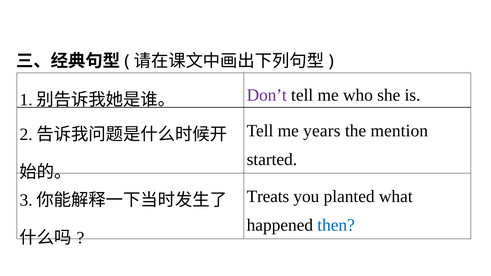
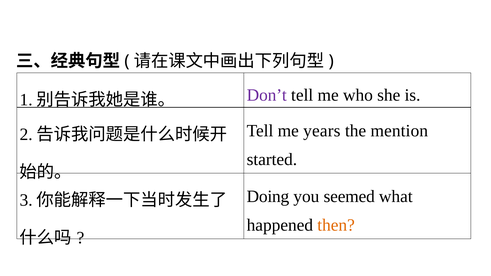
Treats: Treats -> Doing
planted: planted -> seemed
then colour: blue -> orange
